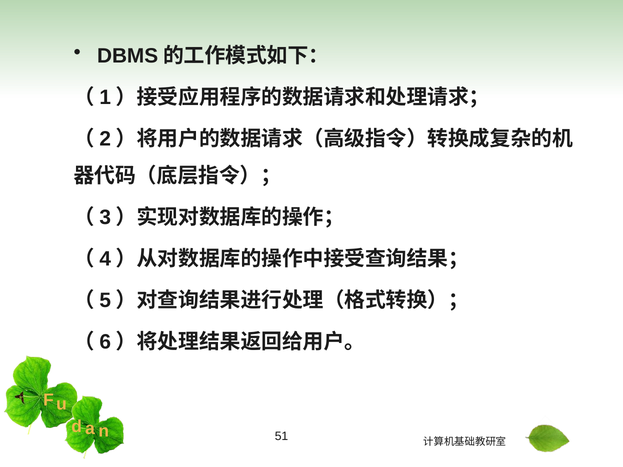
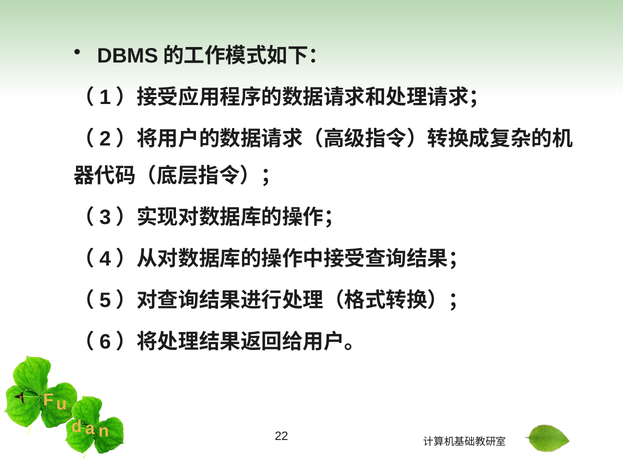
51: 51 -> 22
